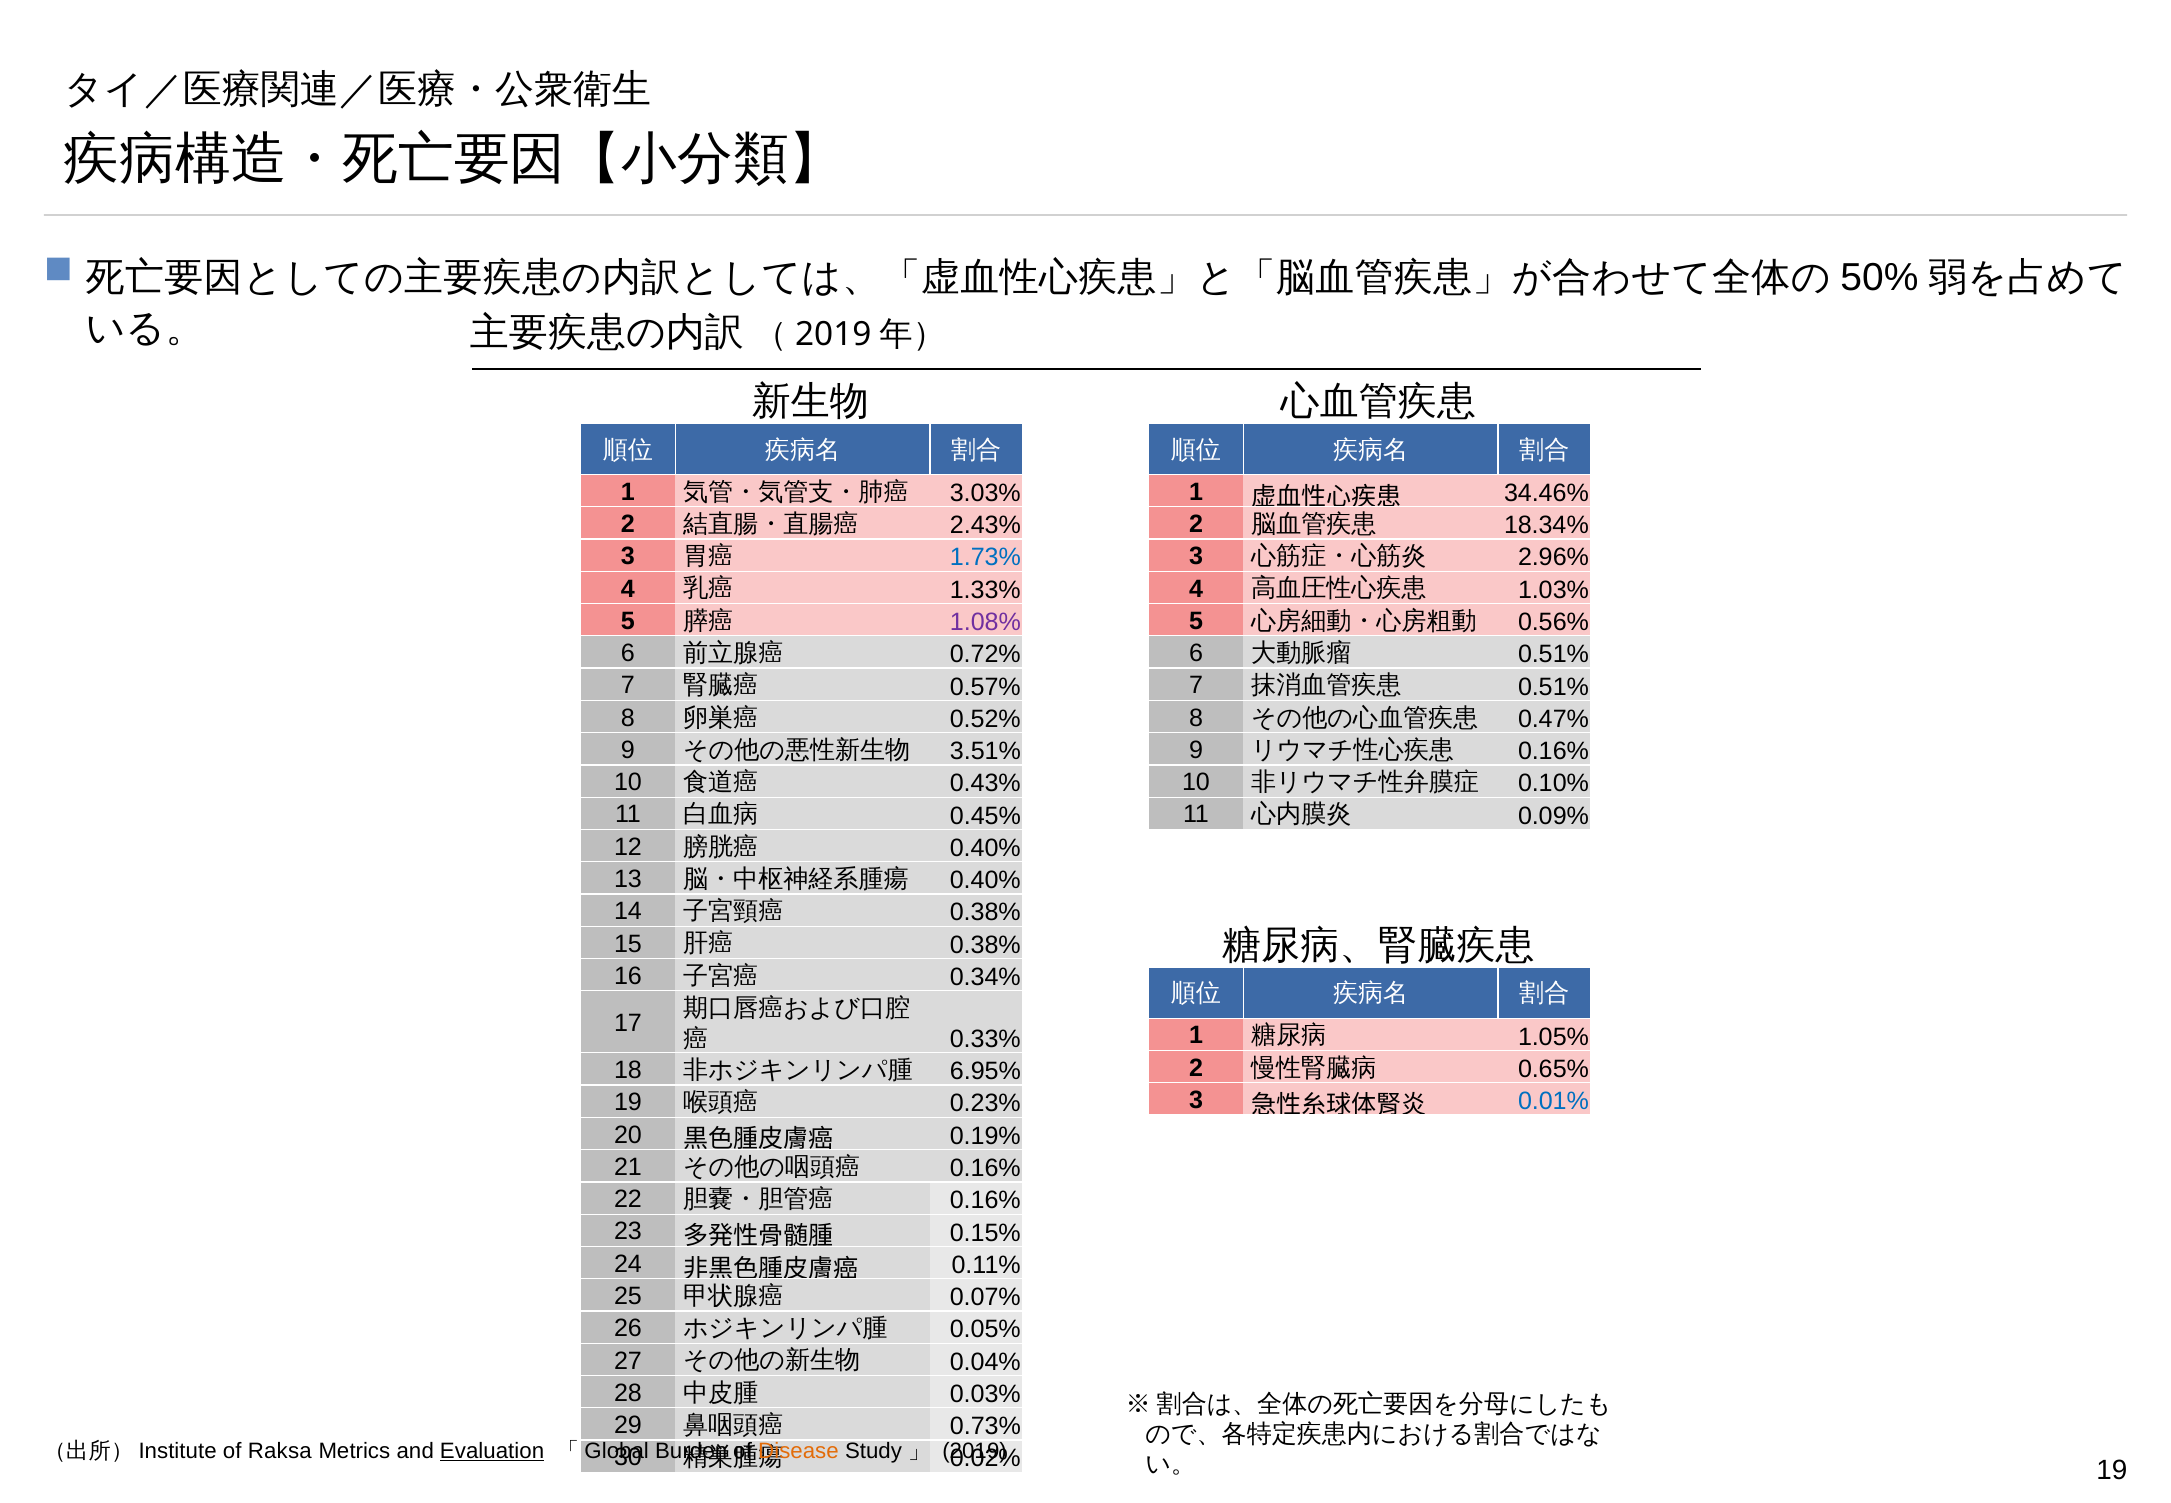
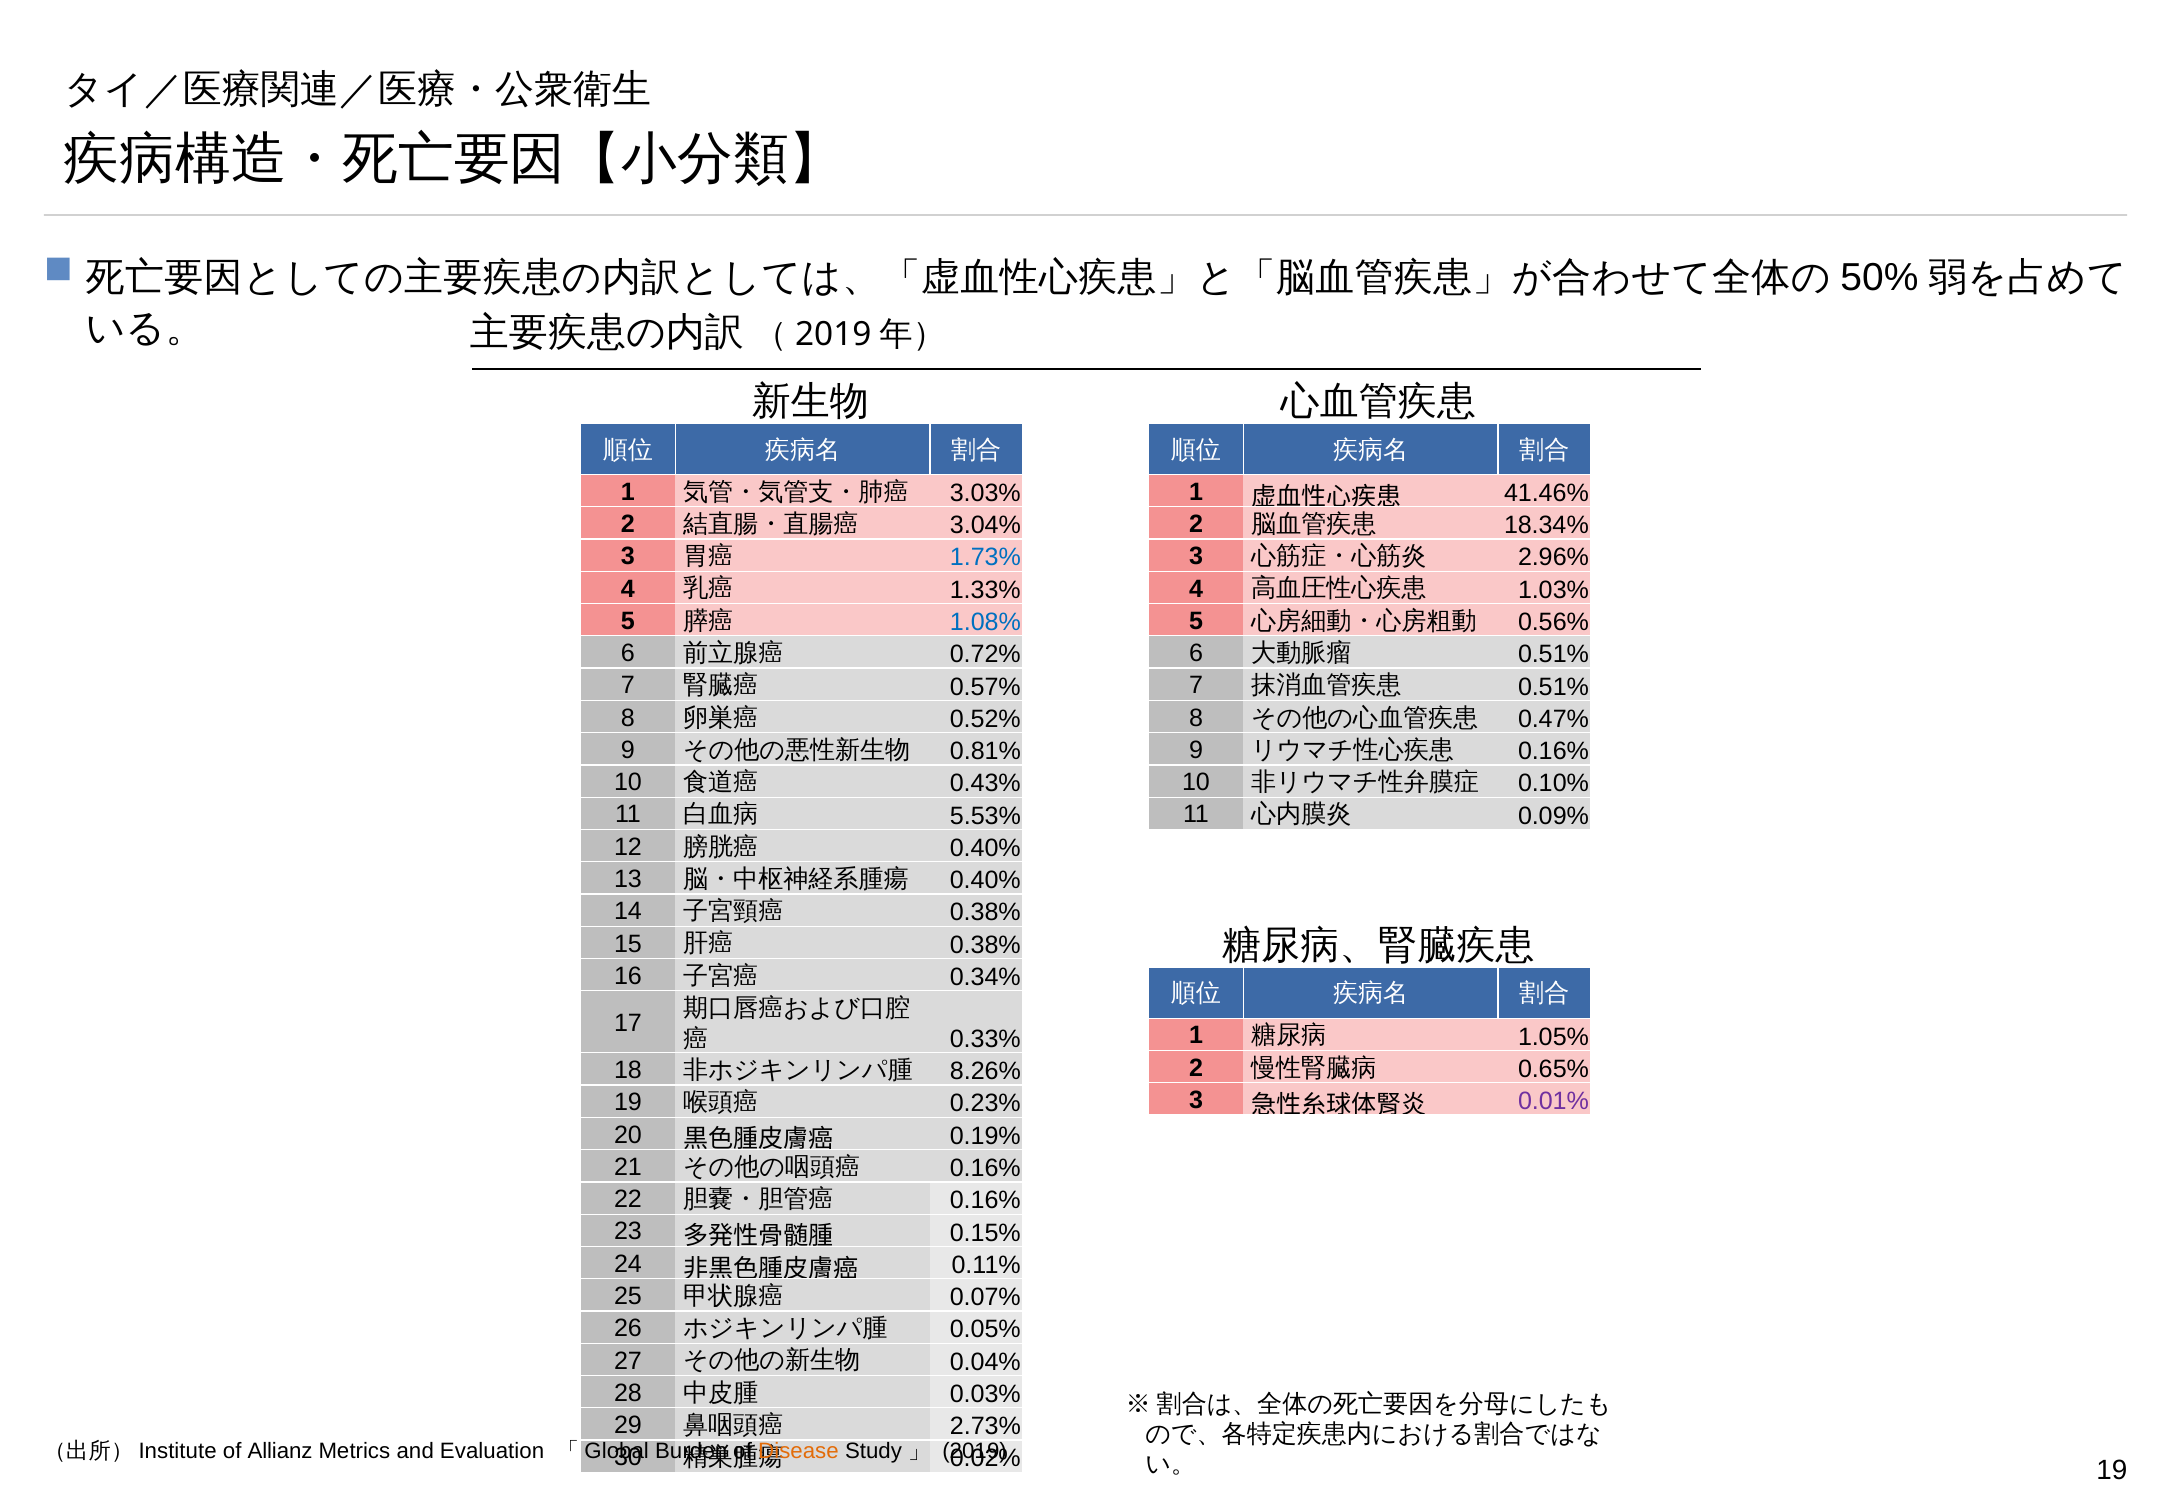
34.46%: 34.46% -> 41.46%
2.43%: 2.43% -> 3.04%
1.08% colour: purple -> blue
3.51%: 3.51% -> 0.81%
0.45%: 0.45% -> 5.53%
6.95%: 6.95% -> 8.26%
0.01% colour: blue -> purple
0.73%: 0.73% -> 2.73%
Raksa: Raksa -> Allianz
Evaluation underline: present -> none
